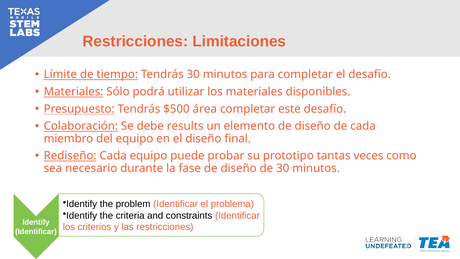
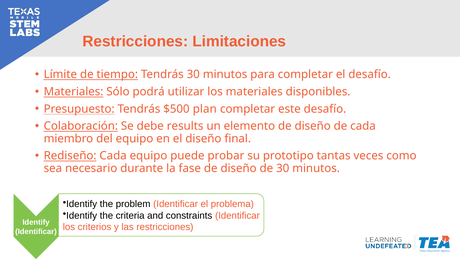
área: área -> plan
